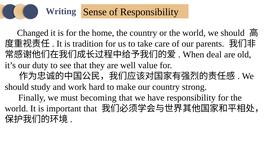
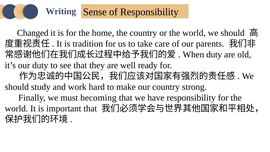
When deal: deal -> duty
value: value -> ready
